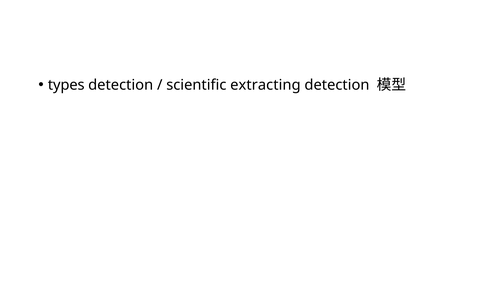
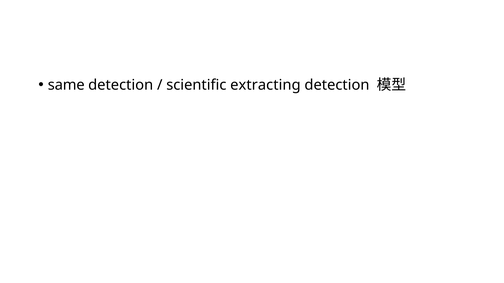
types: types -> same
